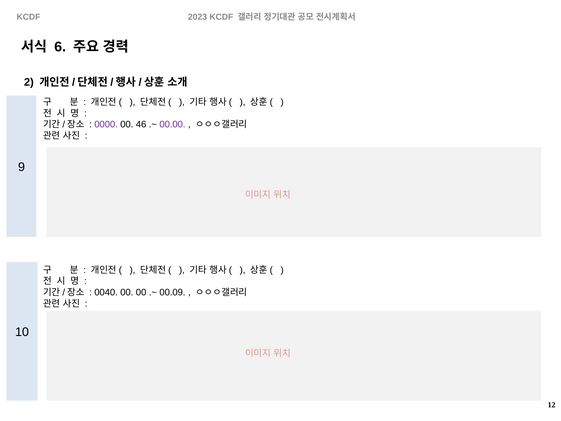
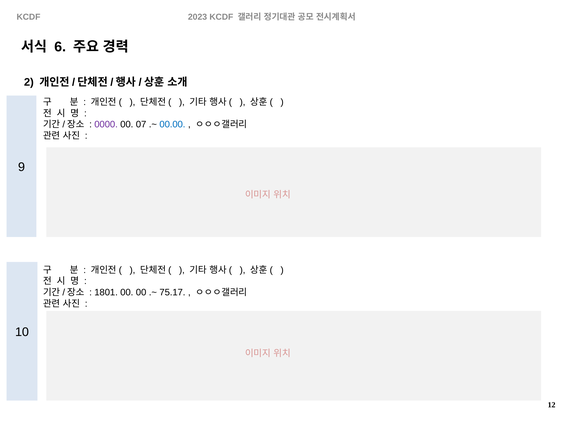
46: 46 -> 07
00.00 colour: purple -> blue
0040: 0040 -> 1801
00.09: 00.09 -> 75.17
